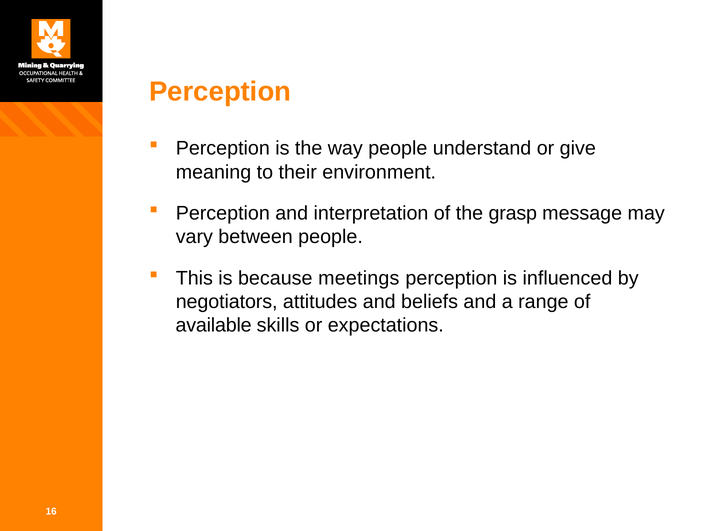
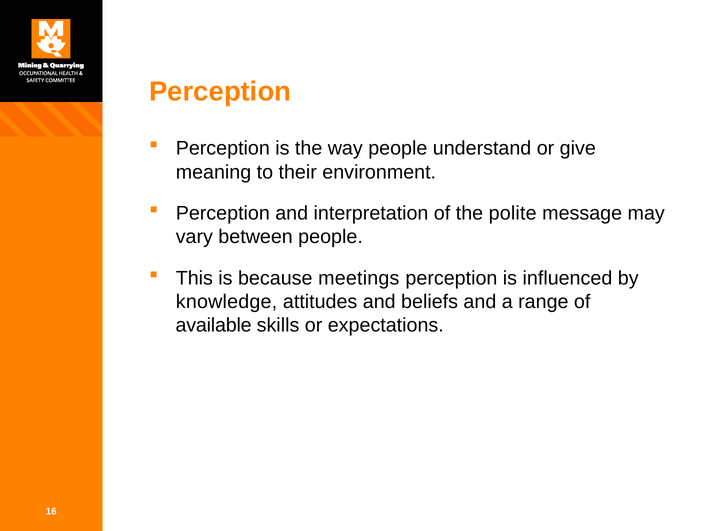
grasp: grasp -> polite
negotiators: negotiators -> knowledge
